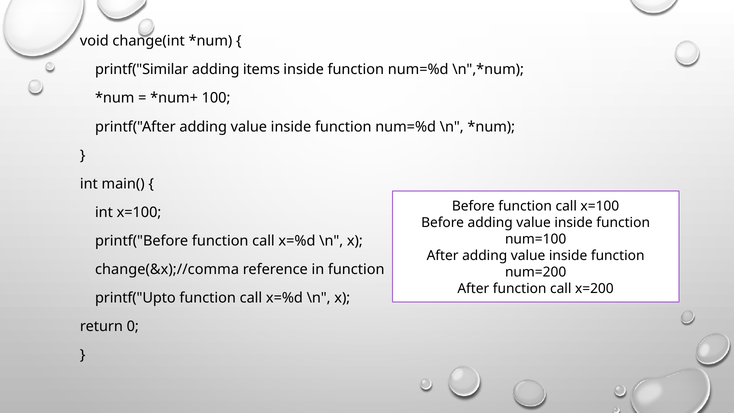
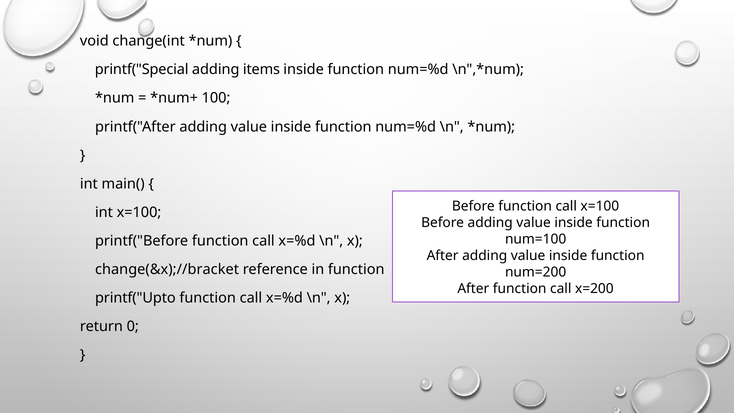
printf("Similar: printf("Similar -> printf("Special
change(&x);//comma: change(&x);//comma -> change(&x);//bracket
